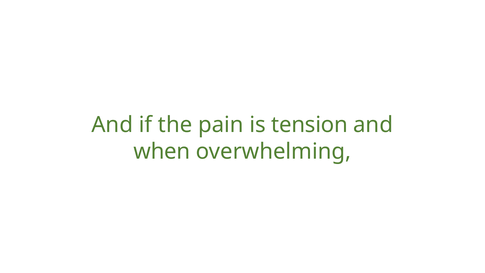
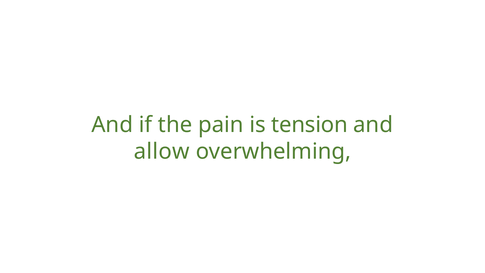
when: when -> allow
